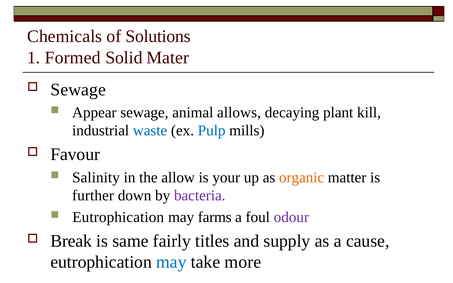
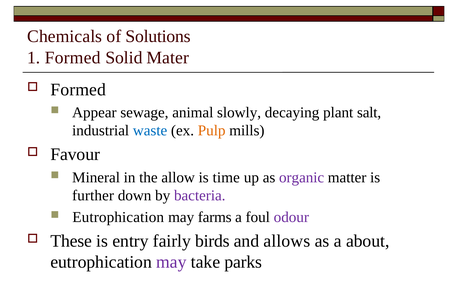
Sewage at (78, 90): Sewage -> Formed
allows: allows -> slowly
kill: kill -> salt
Pulp colour: blue -> orange
Salinity: Salinity -> Mineral
your: your -> time
organic colour: orange -> purple
Break: Break -> These
same: same -> entry
titles: titles -> birds
supply: supply -> allows
cause: cause -> about
may at (171, 262) colour: blue -> purple
more: more -> parks
